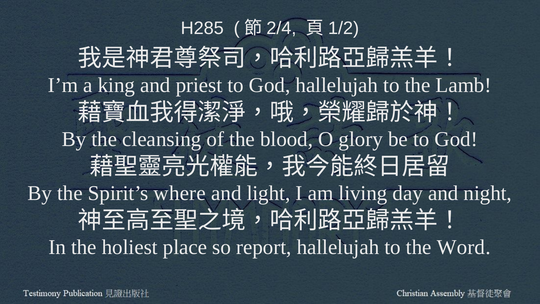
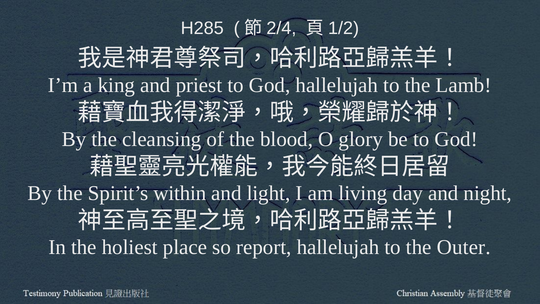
where: where -> within
Word: Word -> Outer
